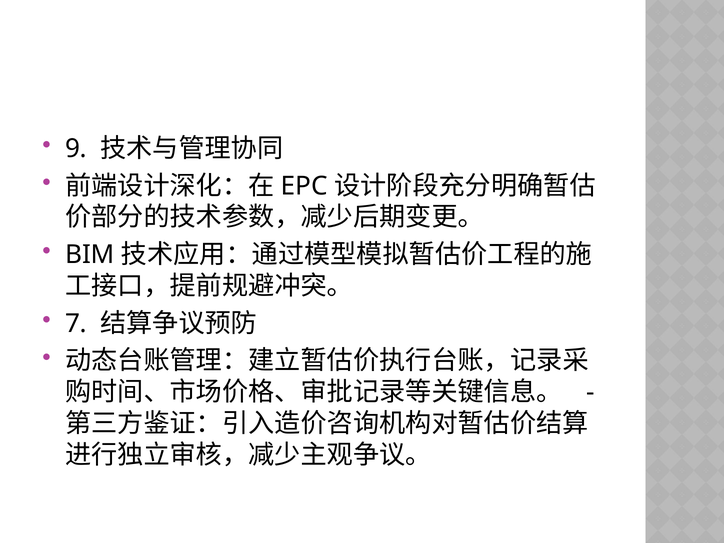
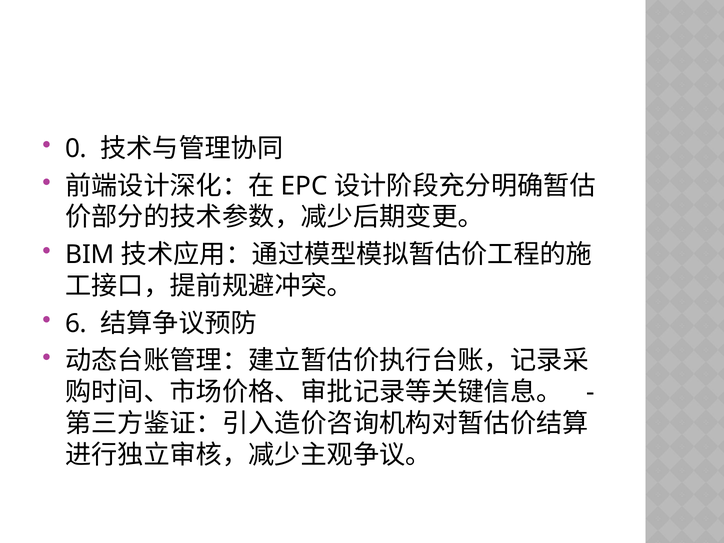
9: 9 -> 0
7: 7 -> 6
